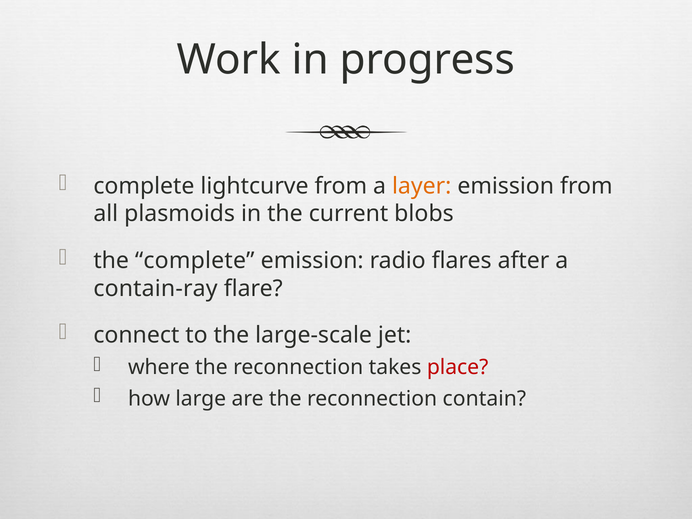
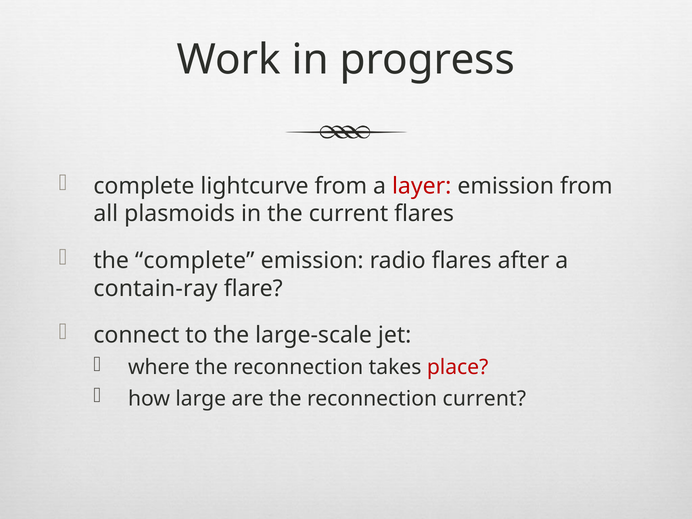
layer colour: orange -> red
current blobs: blobs -> flares
reconnection contain: contain -> current
